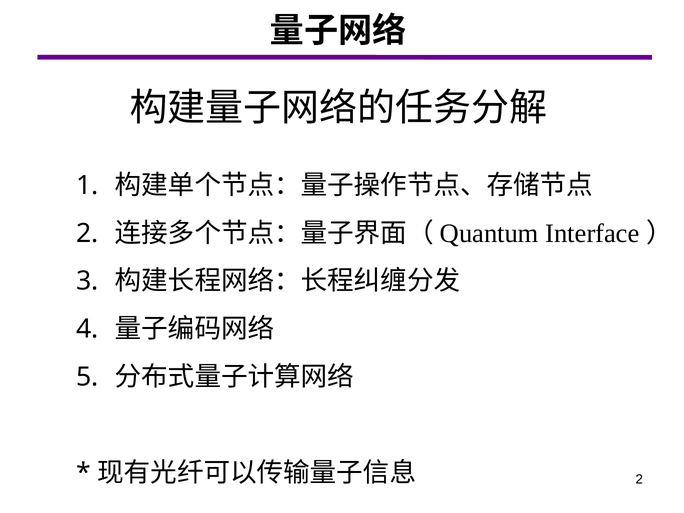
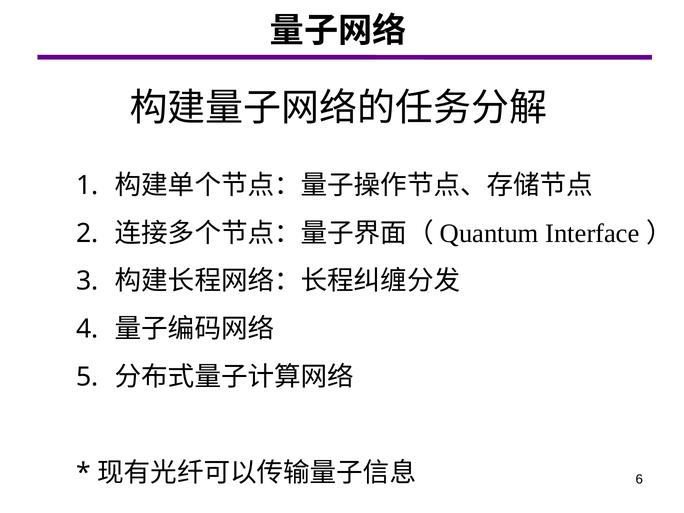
2 at (639, 479): 2 -> 6
